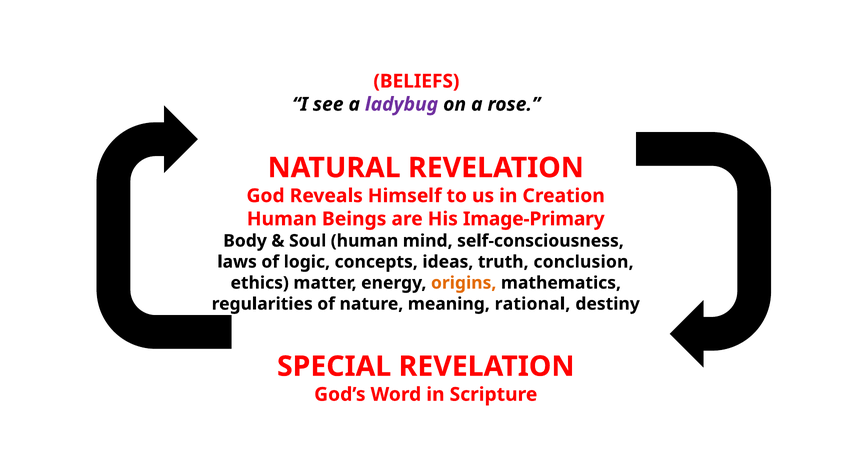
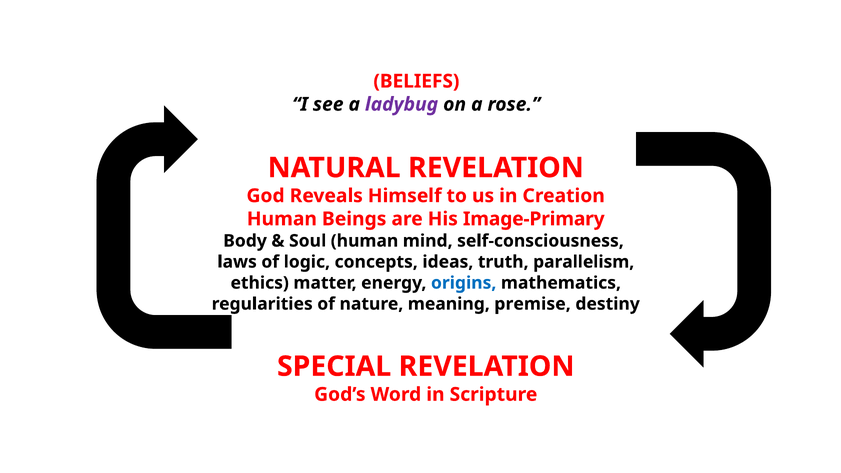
conclusion: conclusion -> parallelism
origins colour: orange -> blue
rational: rational -> premise
